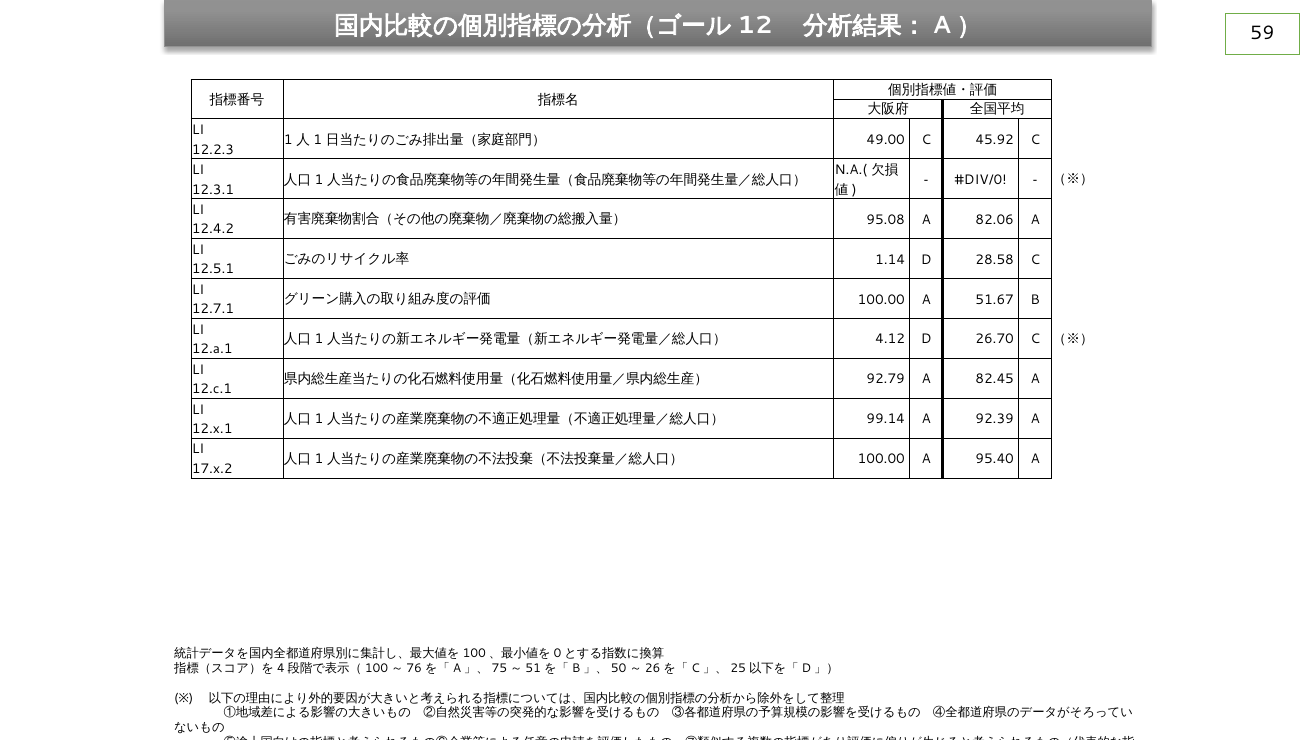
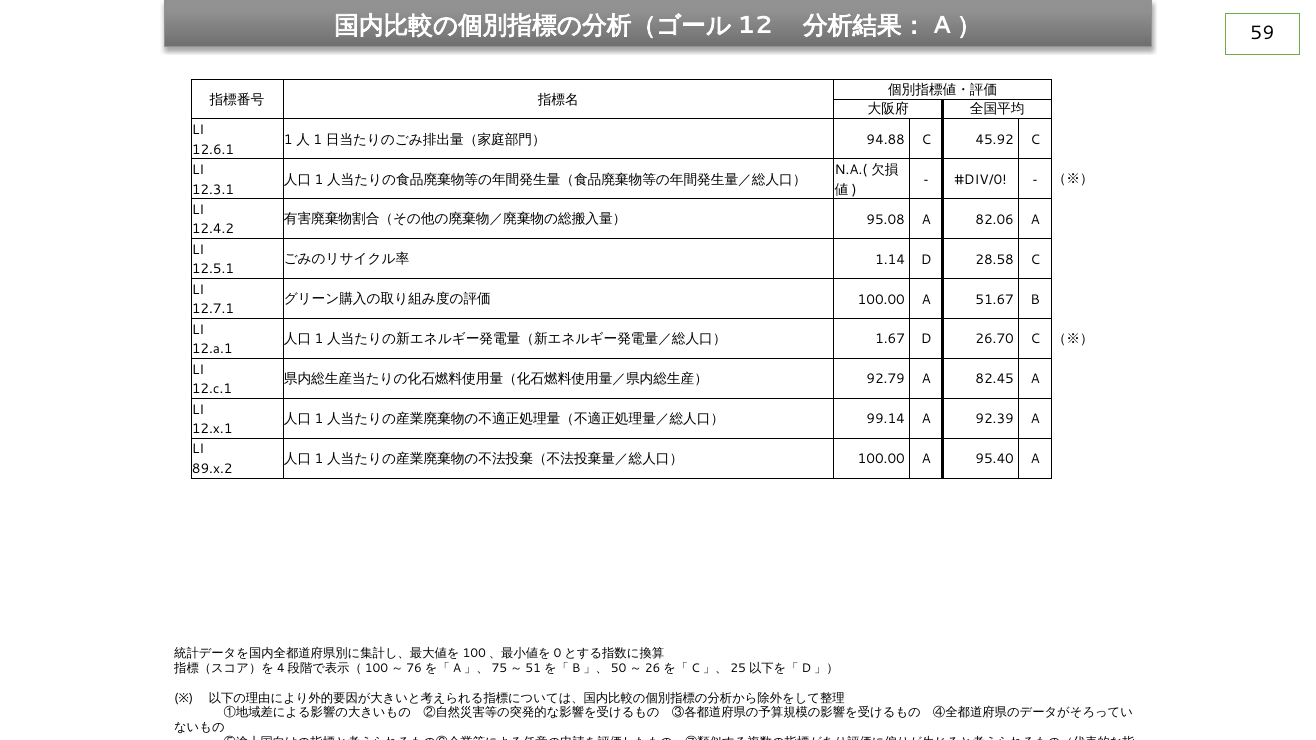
49.00: 49.00 -> 94.88
12.2.3: 12.2.3 -> 12.6.1
4.12: 4.12 -> 1.67
17.x.2: 17.x.2 -> 89.x.2
